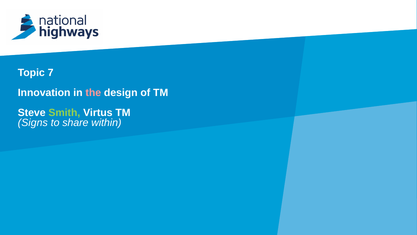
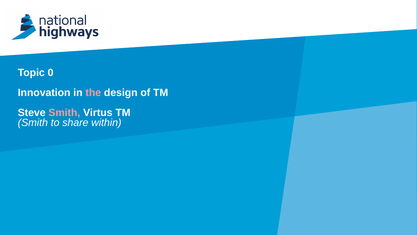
7: 7 -> 0
Smith at (64, 113) colour: light green -> pink
Signs at (33, 123): Signs -> Smith
